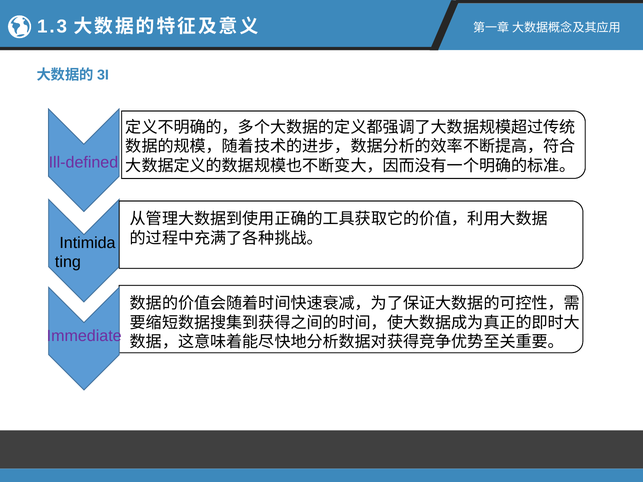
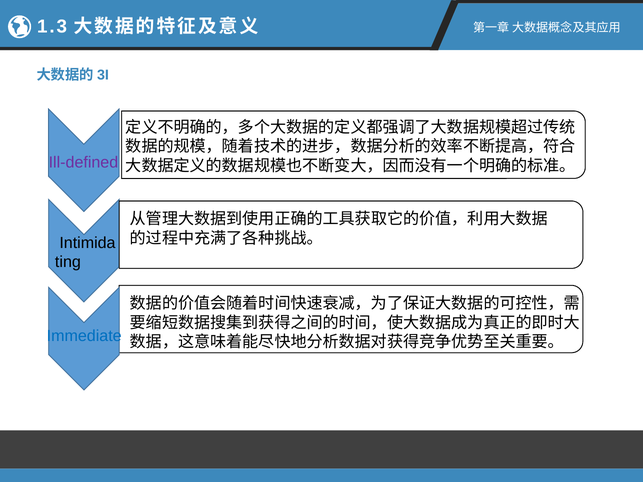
Immediate colour: purple -> blue
